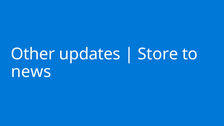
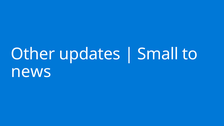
Store: Store -> Small
